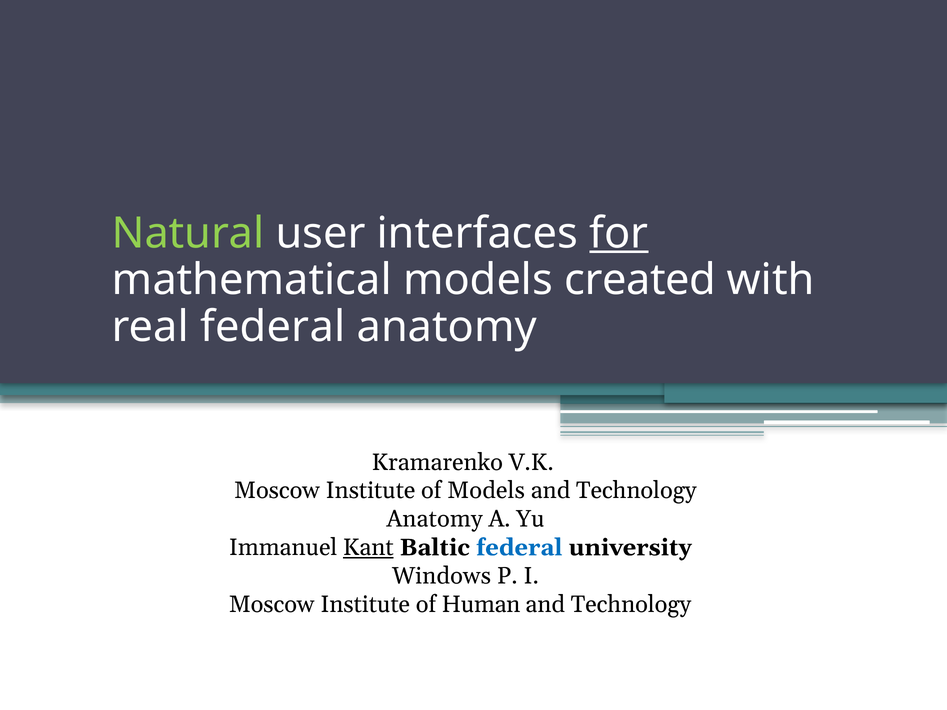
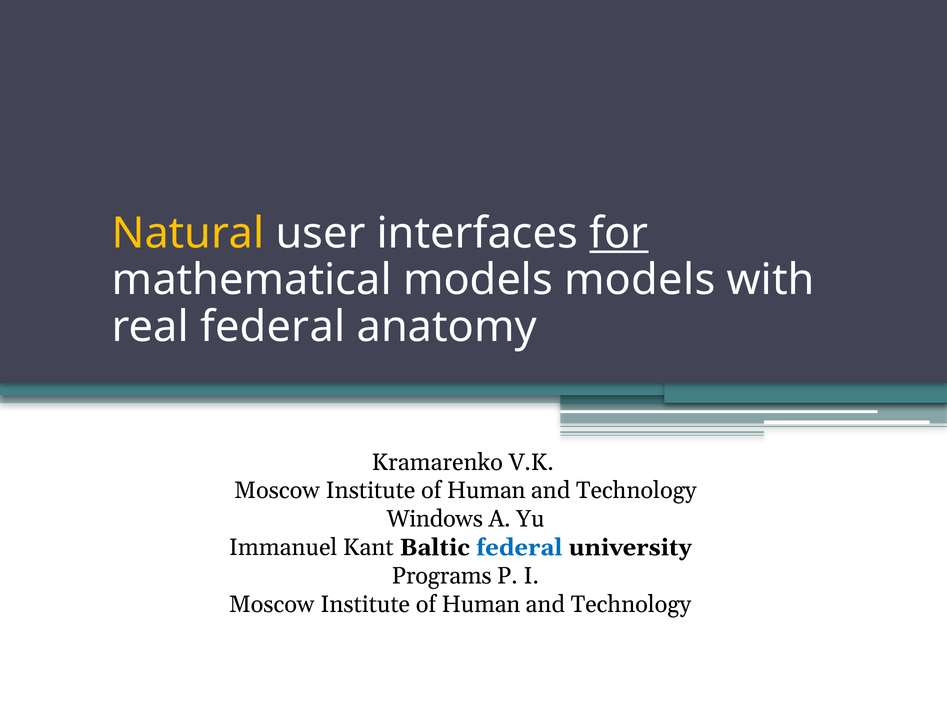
Natural colour: light green -> yellow
models created: created -> models
Models at (486, 491): Models -> Human
Anatomy at (435, 519): Anatomy -> Windows
Kant underline: present -> none
Windows: Windows -> Programs
